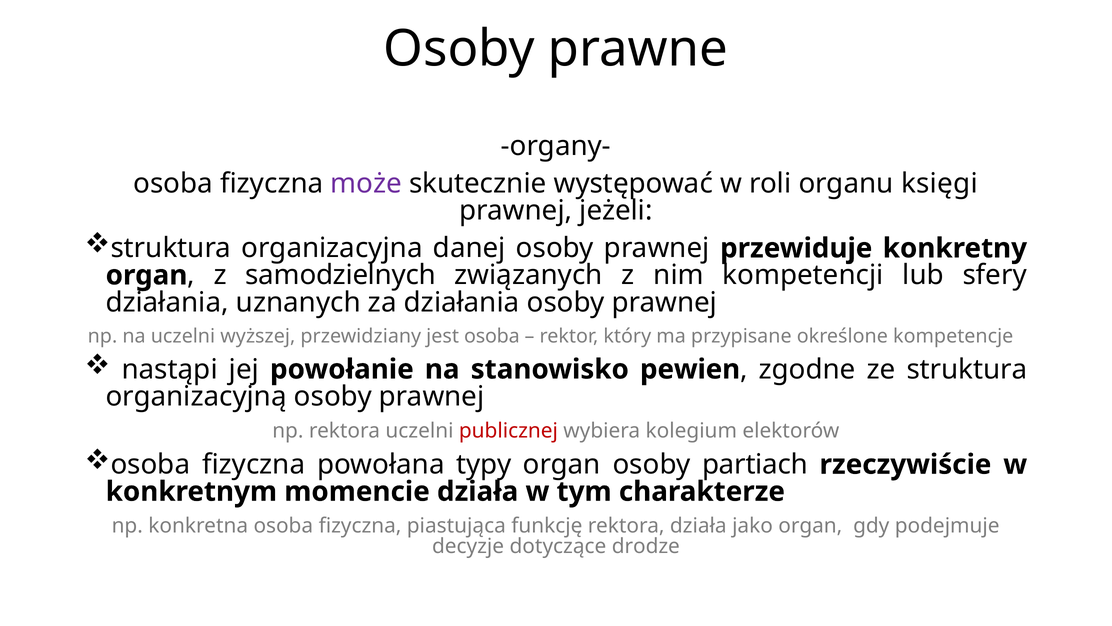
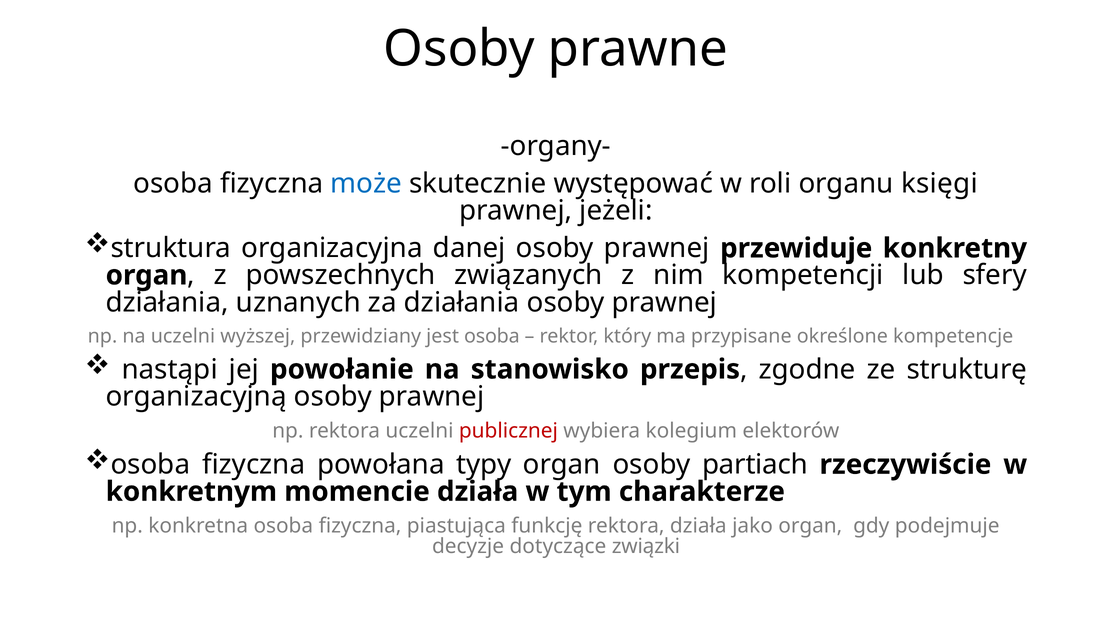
może colour: purple -> blue
samodzielnych: samodzielnych -> powszechnych
pewien: pewien -> przepis
ze struktura: struktura -> strukturę
drodze: drodze -> związki
